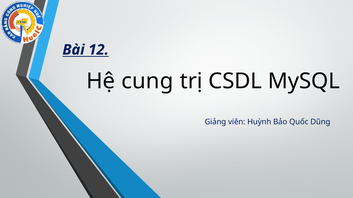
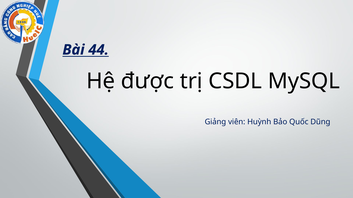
12: 12 -> 44
cung: cung -> được
